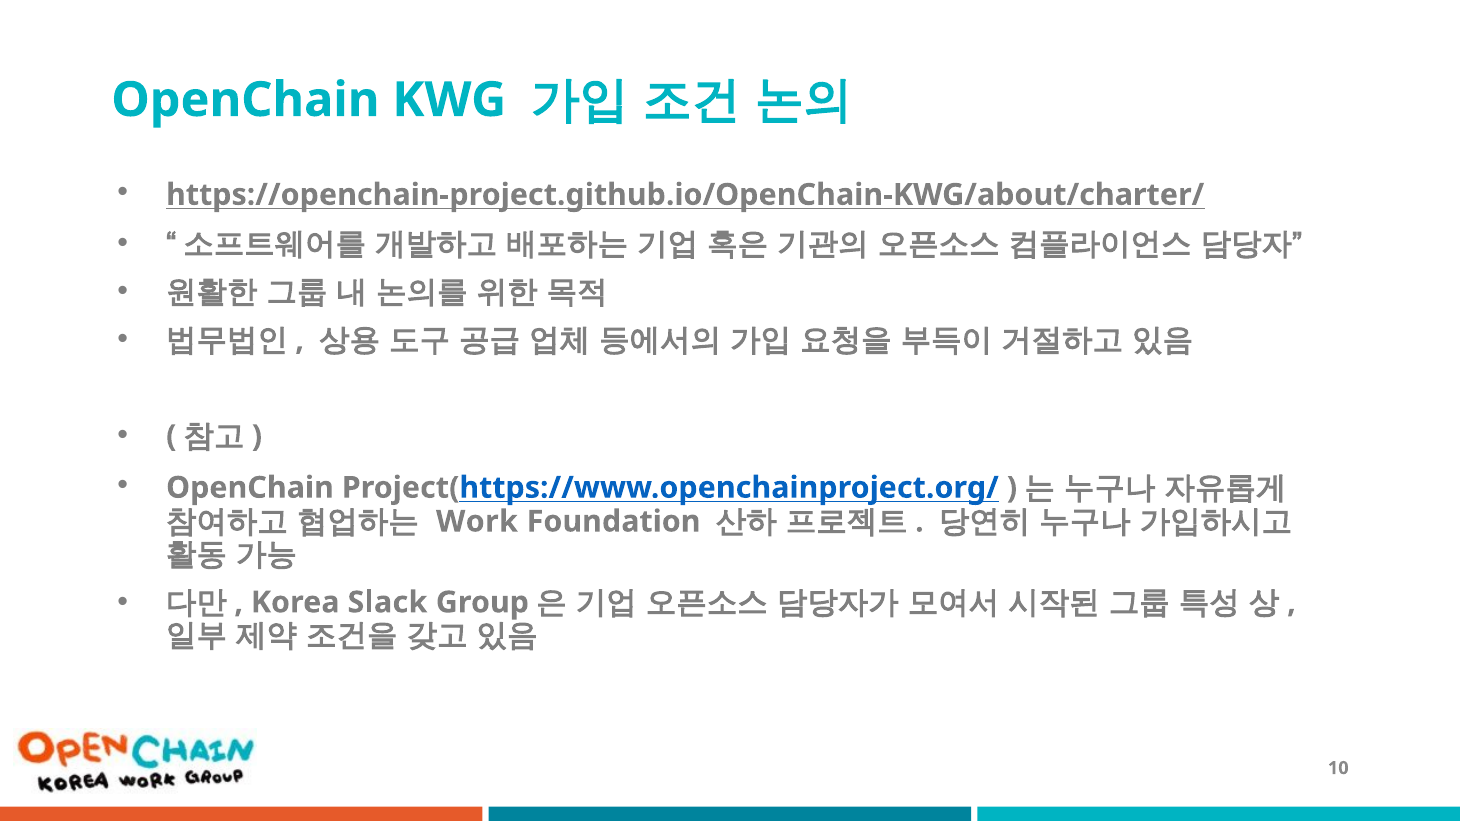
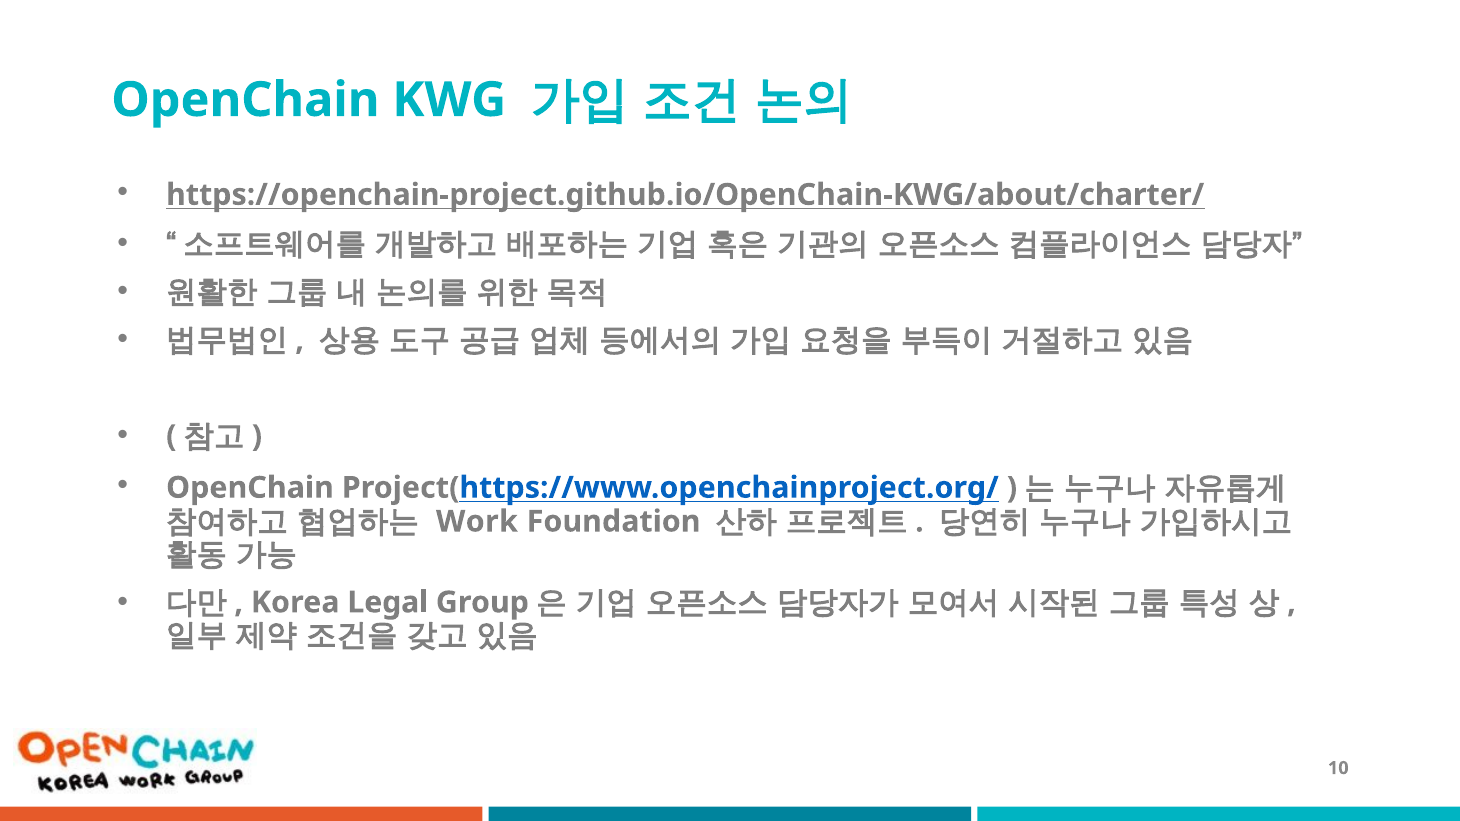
Slack: Slack -> Legal
